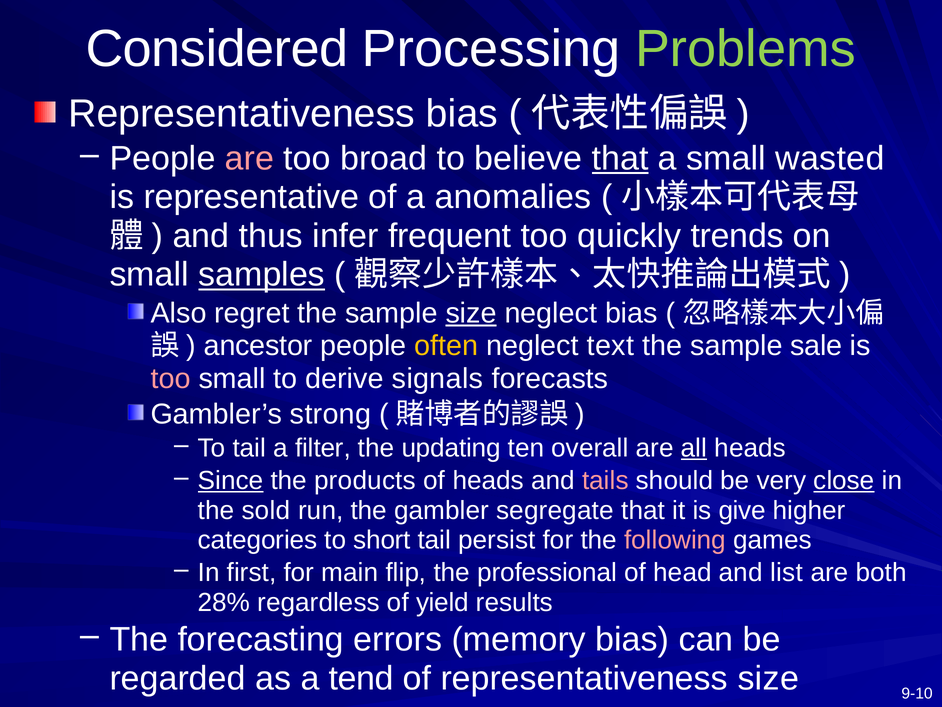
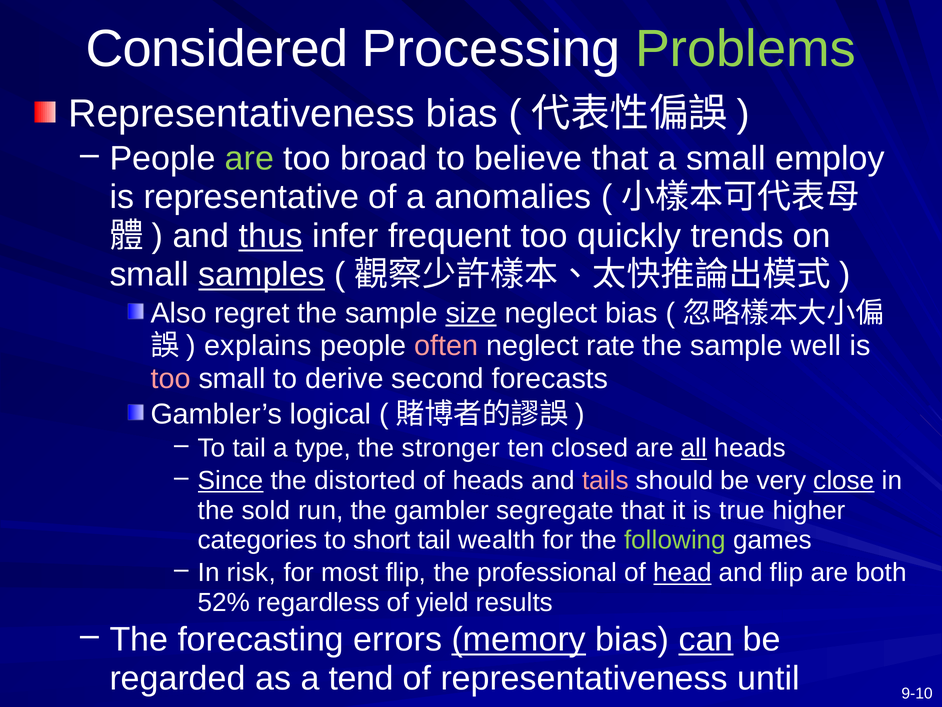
are at (249, 158) colour: pink -> light green
that at (620, 158) underline: present -> none
wasted: wasted -> employ
thus underline: none -> present
ancestor: ancestor -> explains
often colour: yellow -> pink
text: text -> rate
sale: sale -> well
signals: signals -> second
strong: strong -> logical
filter: filter -> type
updating: updating -> stronger
overall: overall -> closed
products: products -> distorted
give: give -> true
persist: persist -> wealth
following colour: pink -> light green
first: first -> risk
main: main -> most
head underline: none -> present
and list: list -> flip
28%: 28% -> 52%
memory underline: none -> present
can underline: none -> present
representativeness size: size -> until
